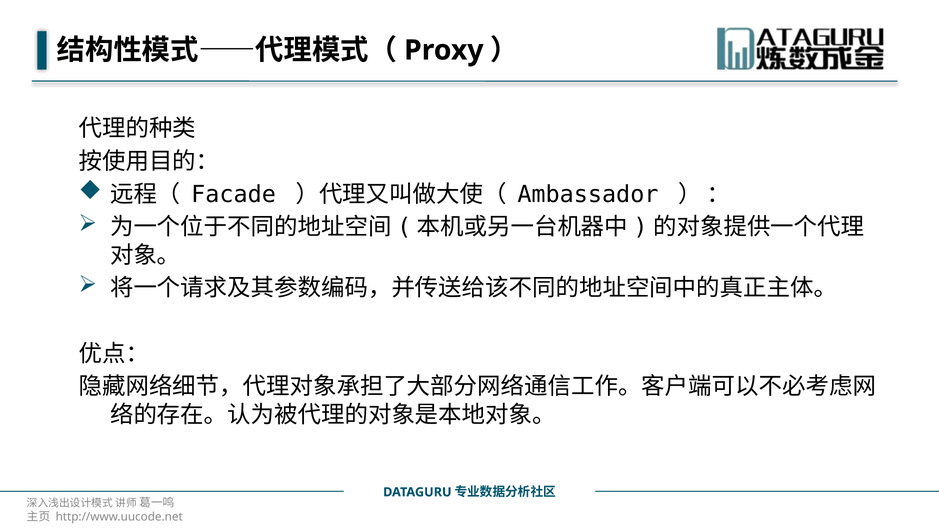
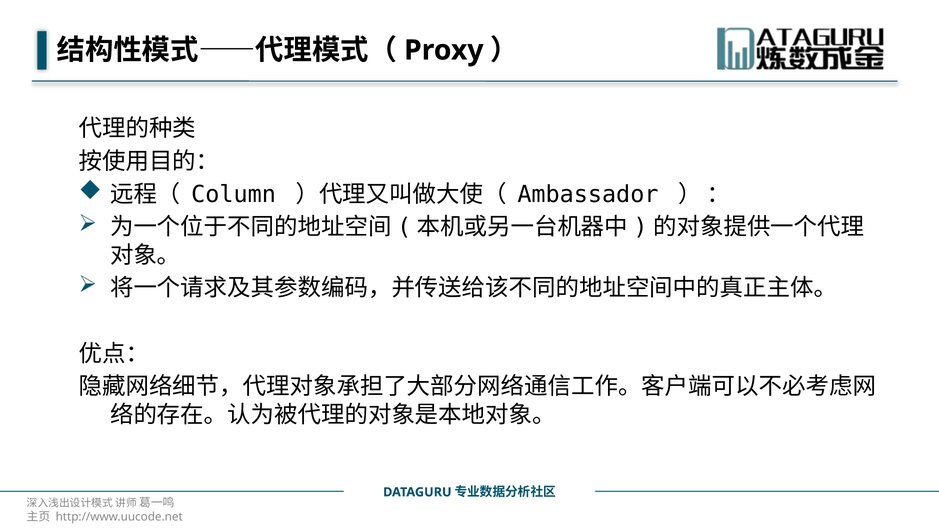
Facade: Facade -> Column
